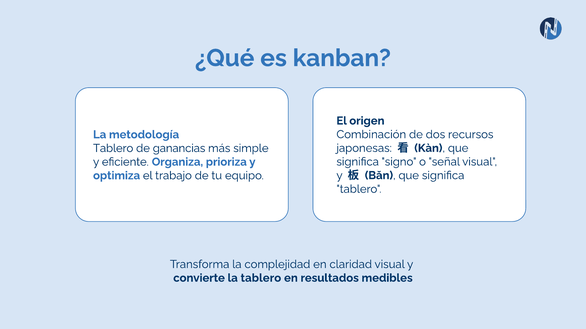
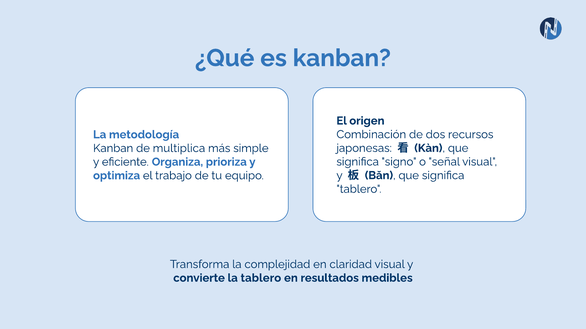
Tablero at (113, 149): Tablero -> Kanban
ganancias: ganancias -> multiplica
